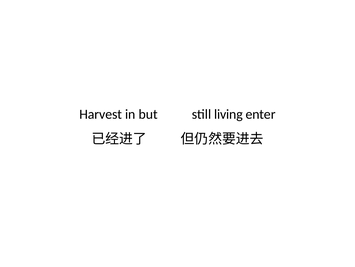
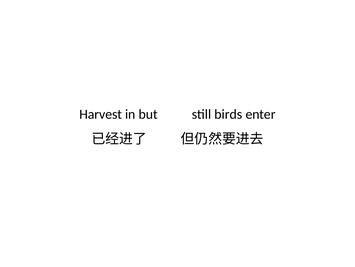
living: living -> birds
